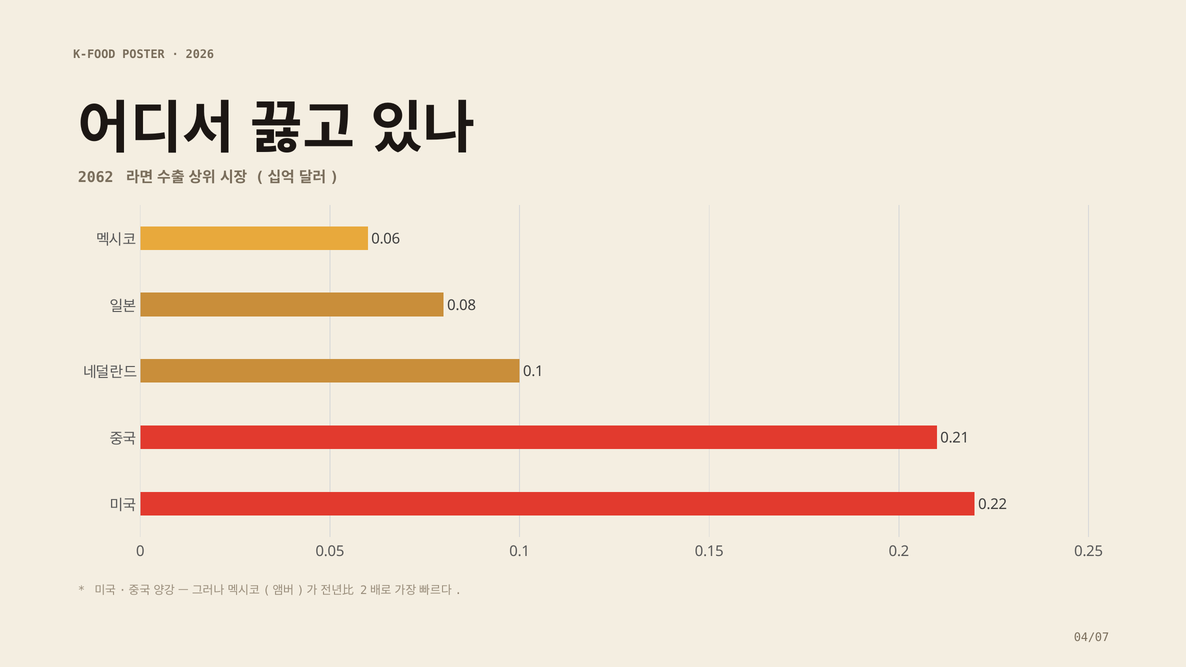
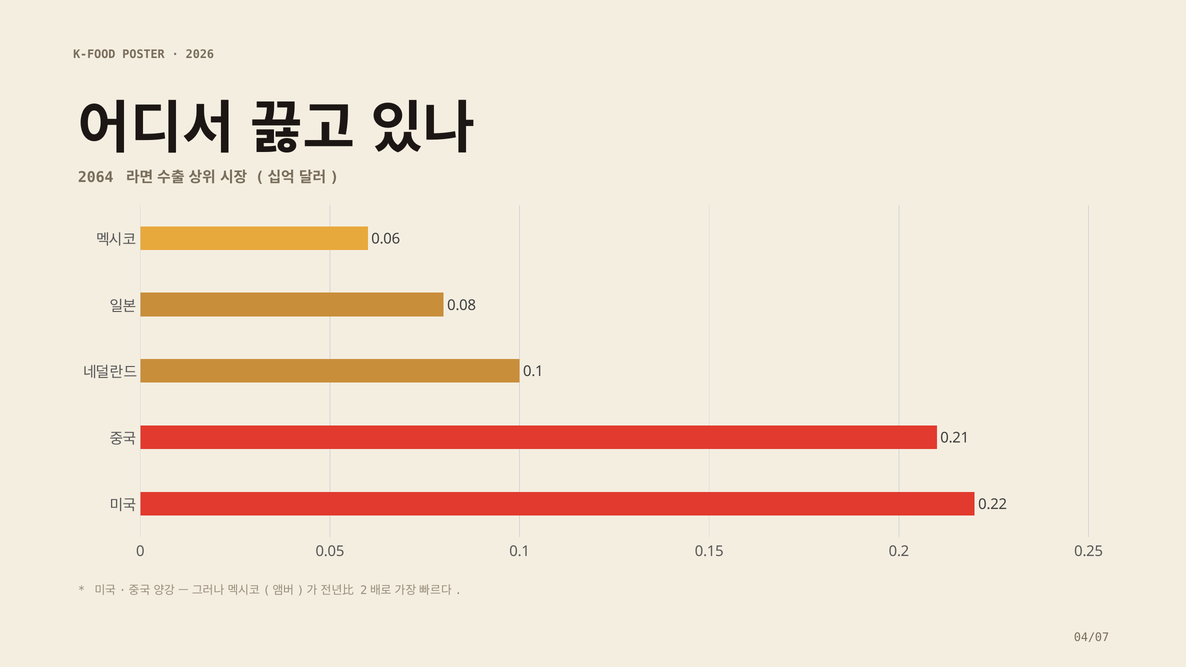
2062: 2062 -> 2064
